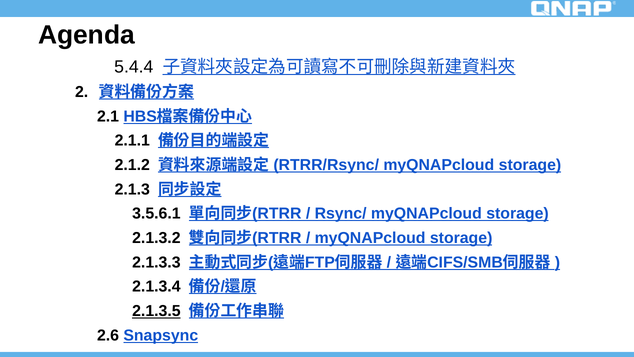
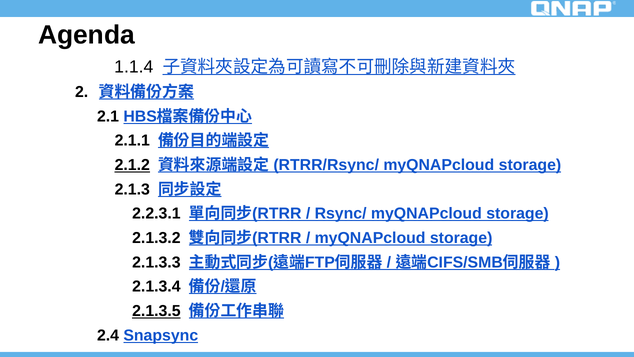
5.4.4: 5.4.4 -> 1.1.4
2.1.2 underline: none -> present
3.5.6.1: 3.5.6.1 -> 2.2.3.1
2.6: 2.6 -> 2.4
